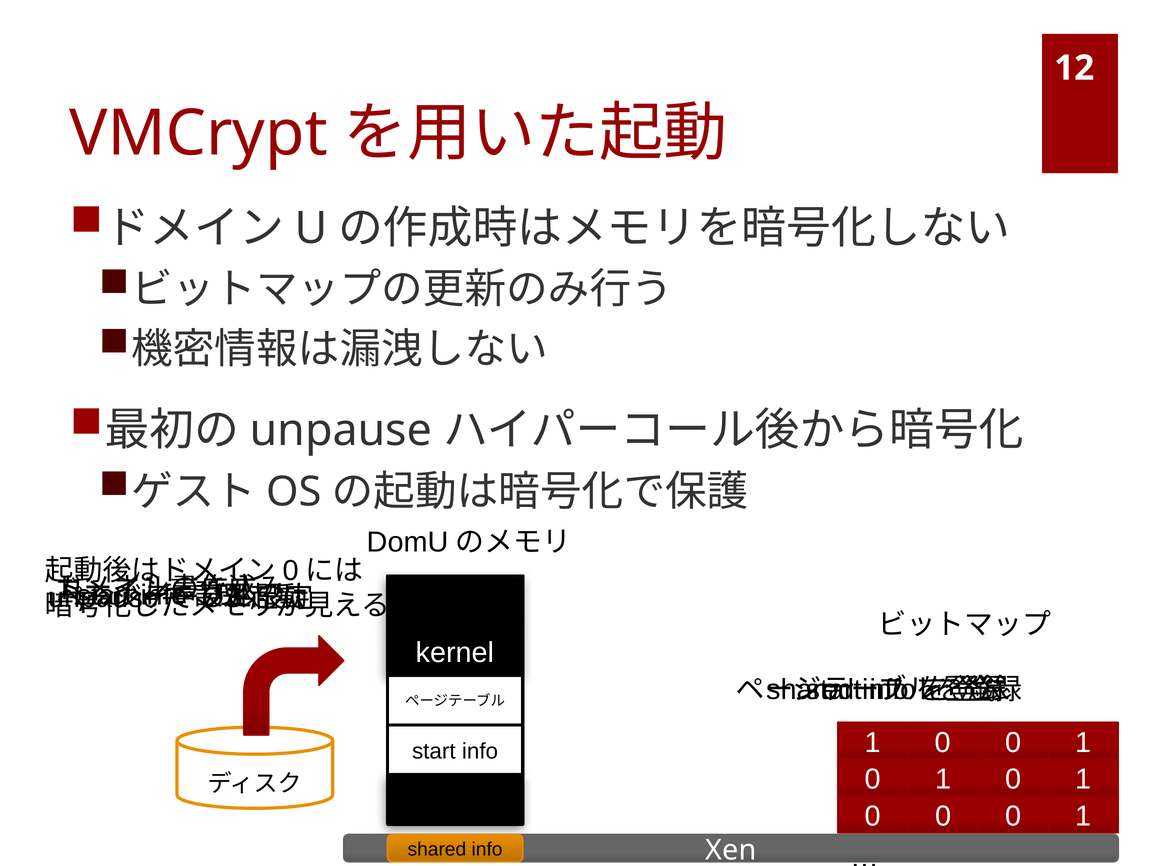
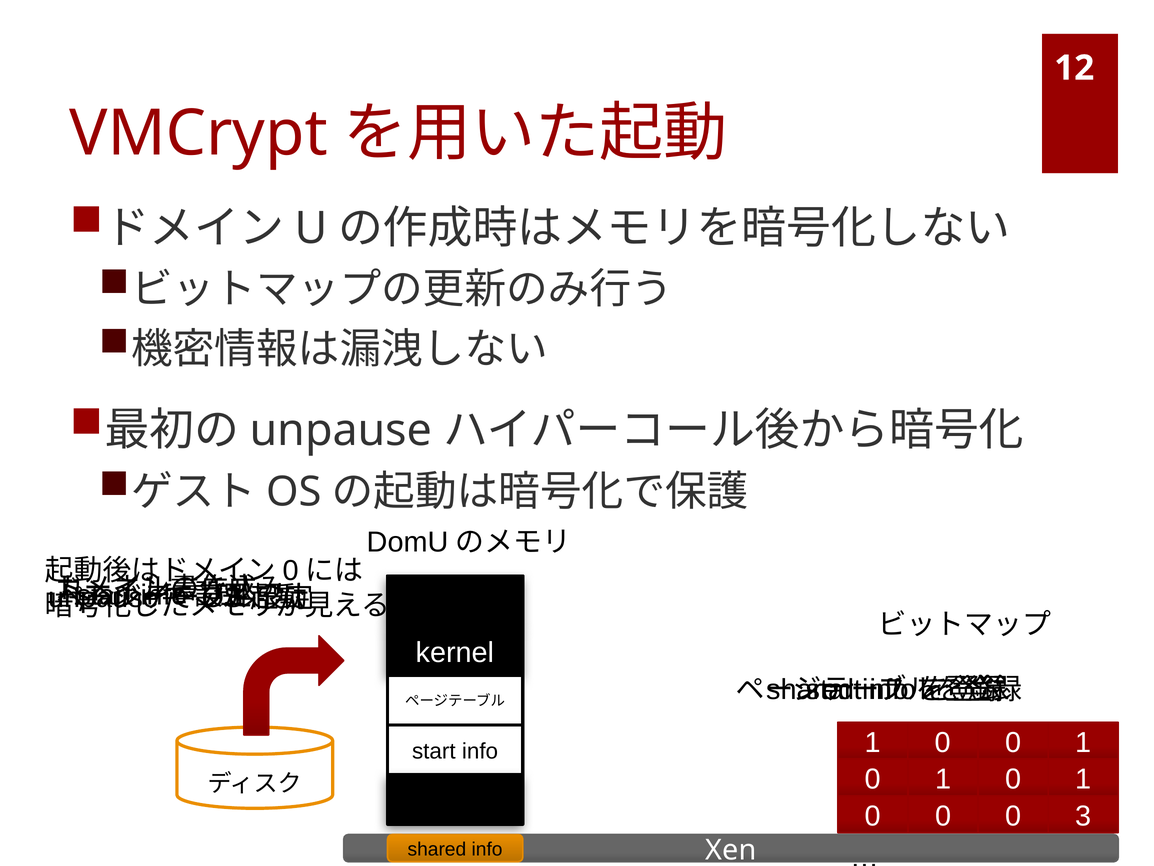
1 at (1083, 816): 1 -> 3
